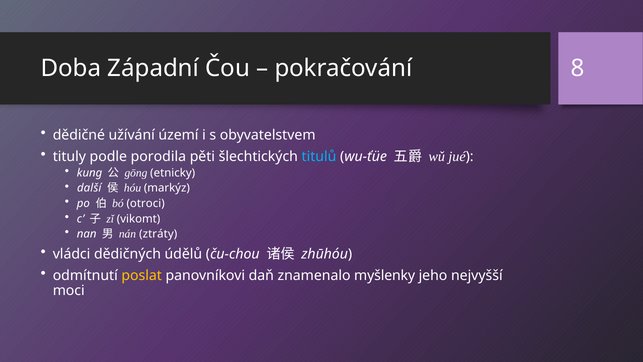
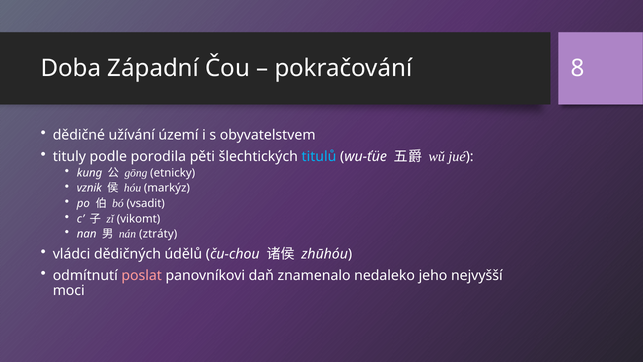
další: další -> vznik
otroci: otroci -> vsadit
poslat colour: yellow -> pink
myšlenky: myšlenky -> nedaleko
